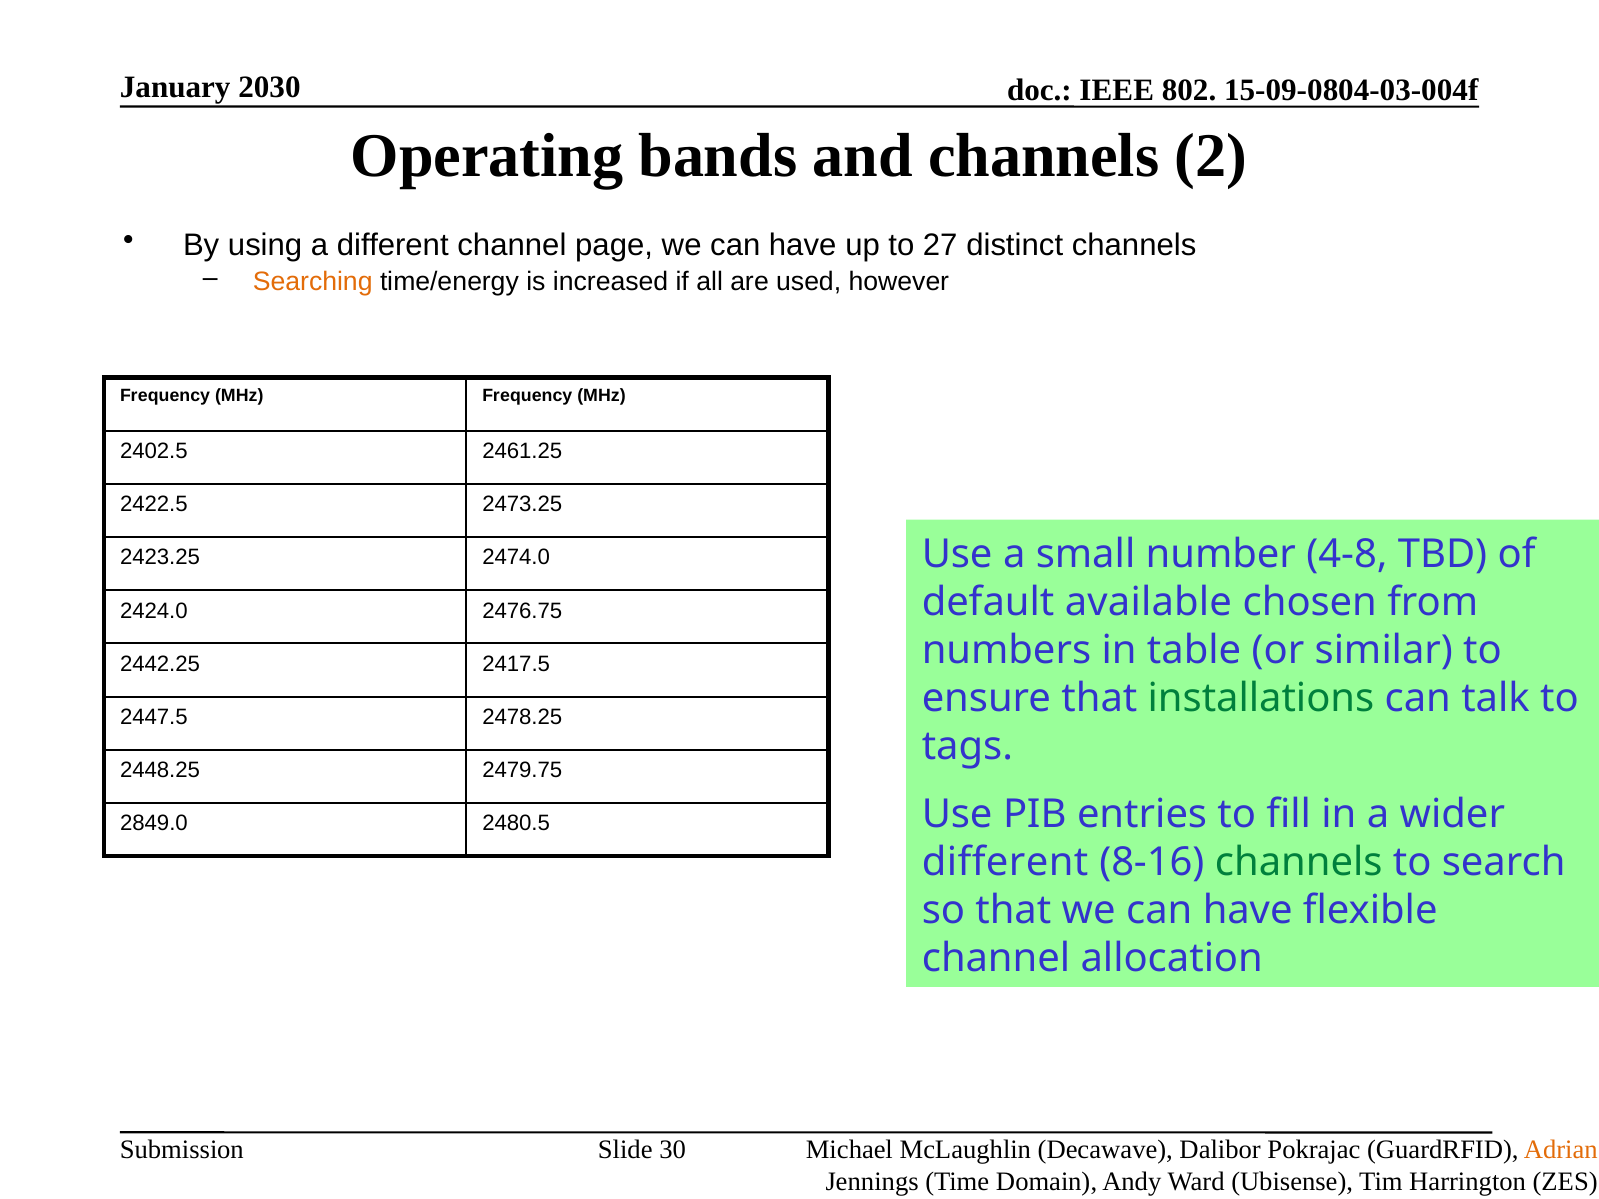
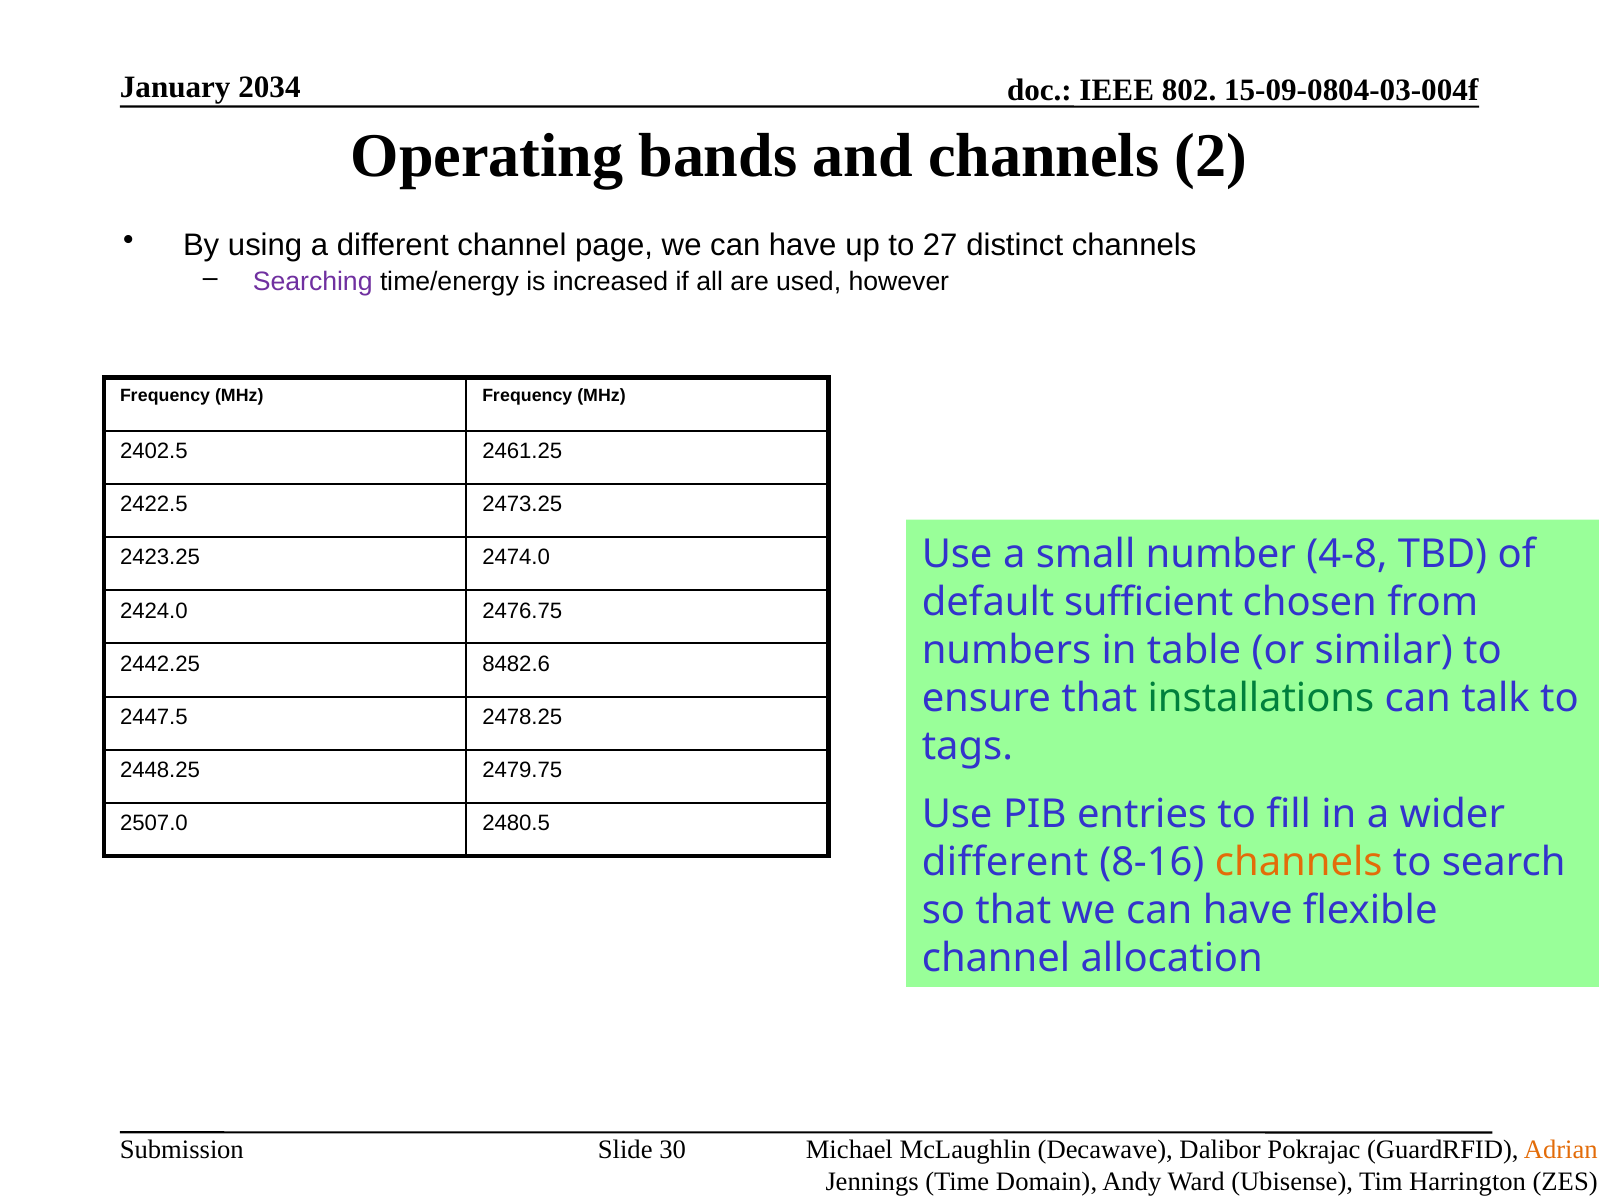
2030: 2030 -> 2034
Searching colour: orange -> purple
available: available -> sufficient
2417.5: 2417.5 -> 8482.6
2849.0: 2849.0 -> 2507.0
channels at (1299, 862) colour: green -> orange
